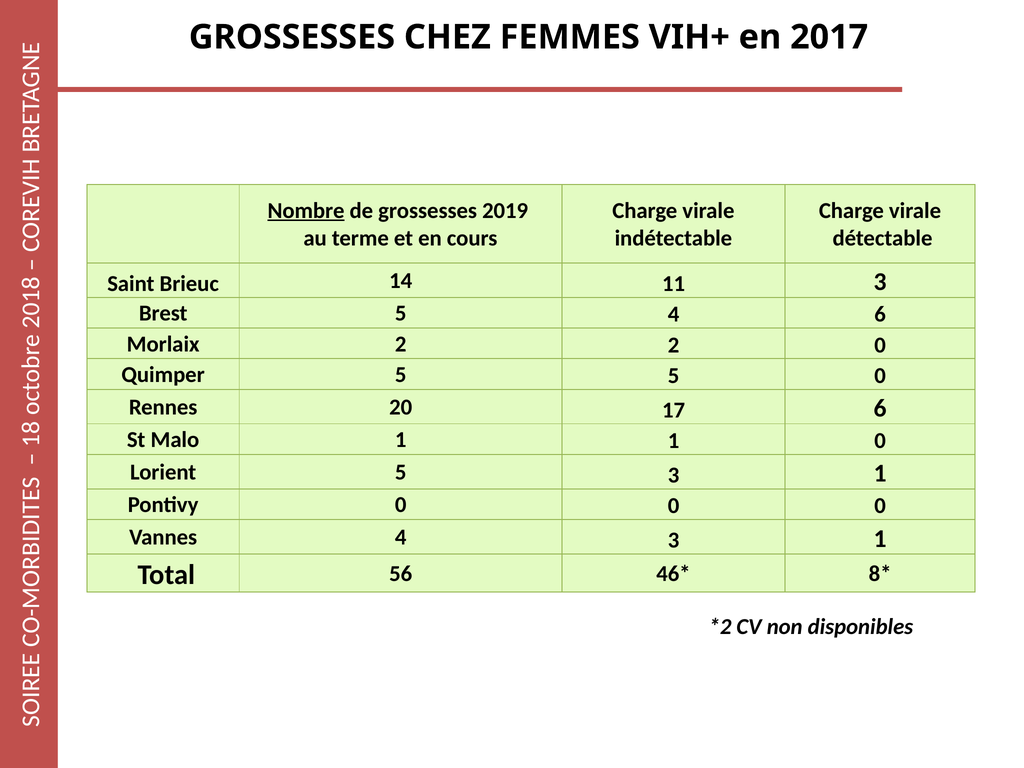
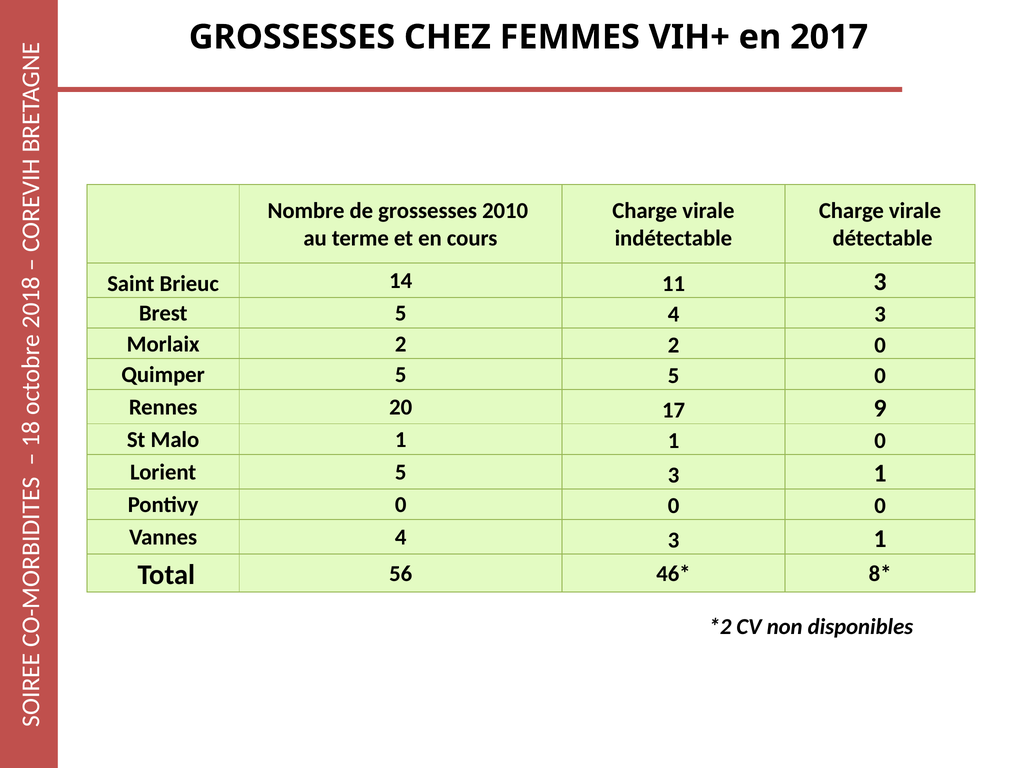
Nombre underline: present -> none
2019: 2019 -> 2010
5 4 6: 6 -> 3
17 6: 6 -> 9
